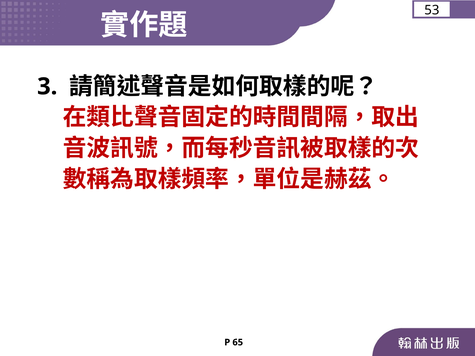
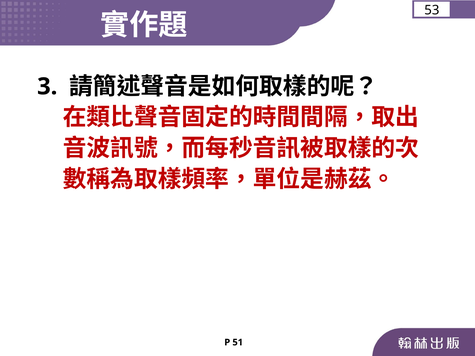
65: 65 -> 51
